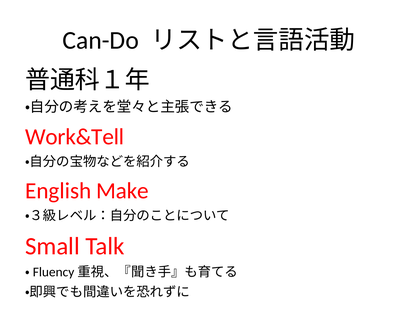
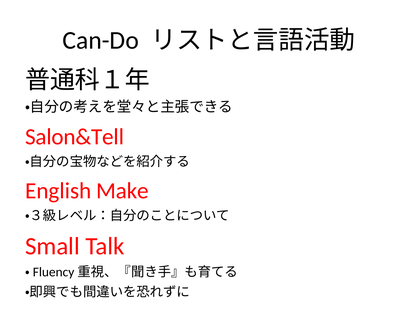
Work&Tell: Work&Tell -> Salon&Tell
